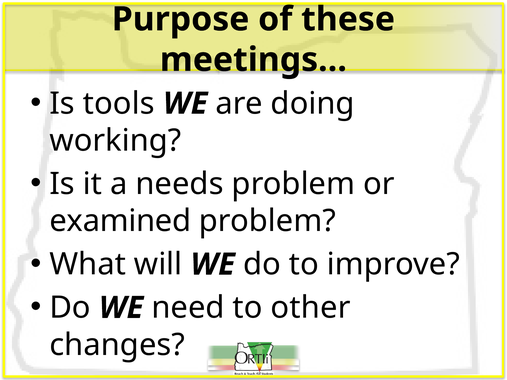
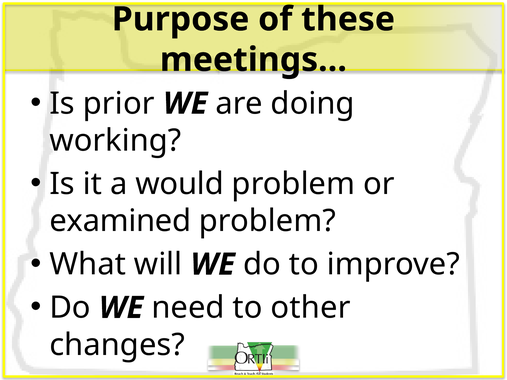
tools: tools -> prior
needs: needs -> would
